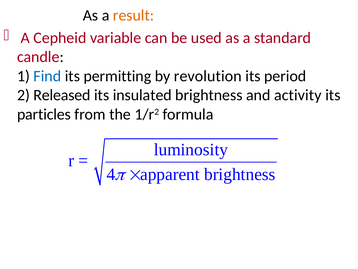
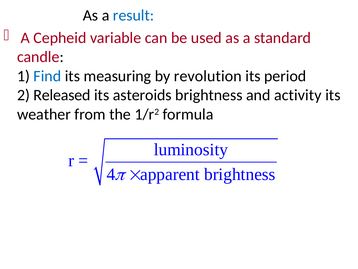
result colour: orange -> blue
permitting: permitting -> measuring
insulated: insulated -> asteroids
particles: particles -> weather
